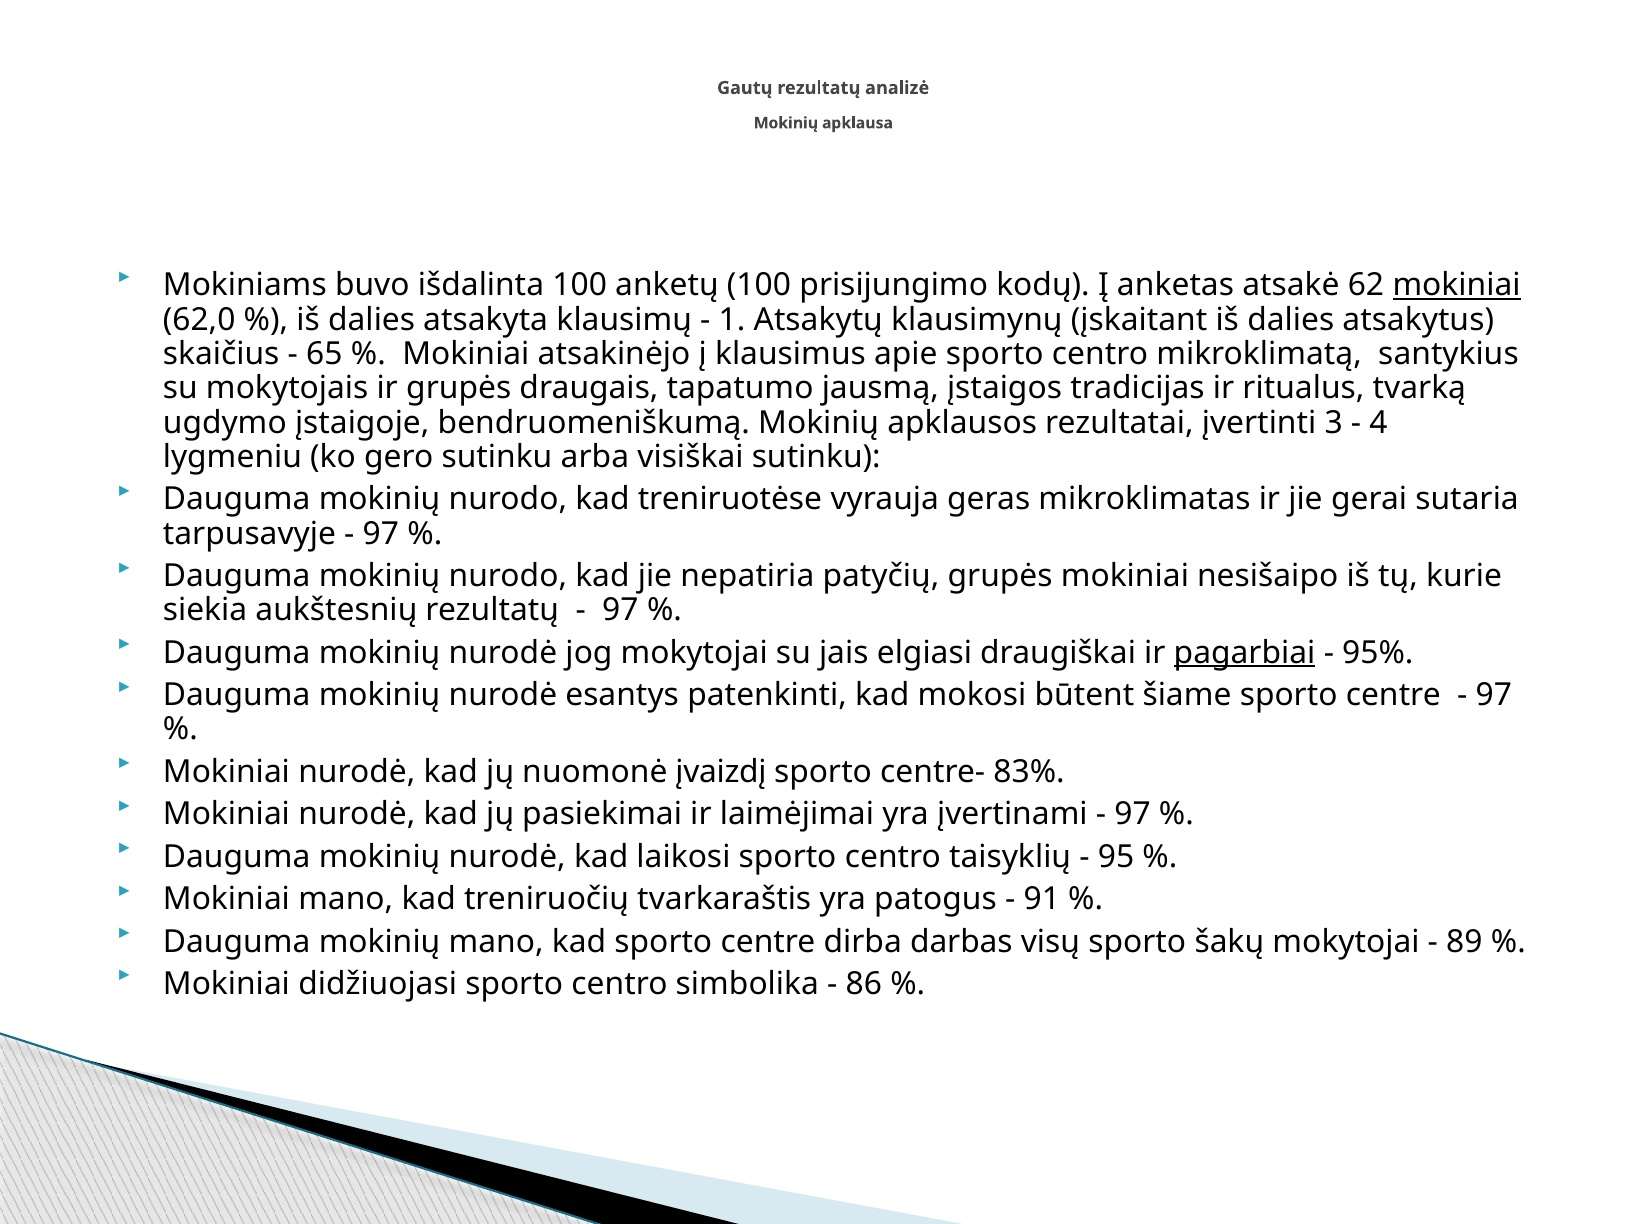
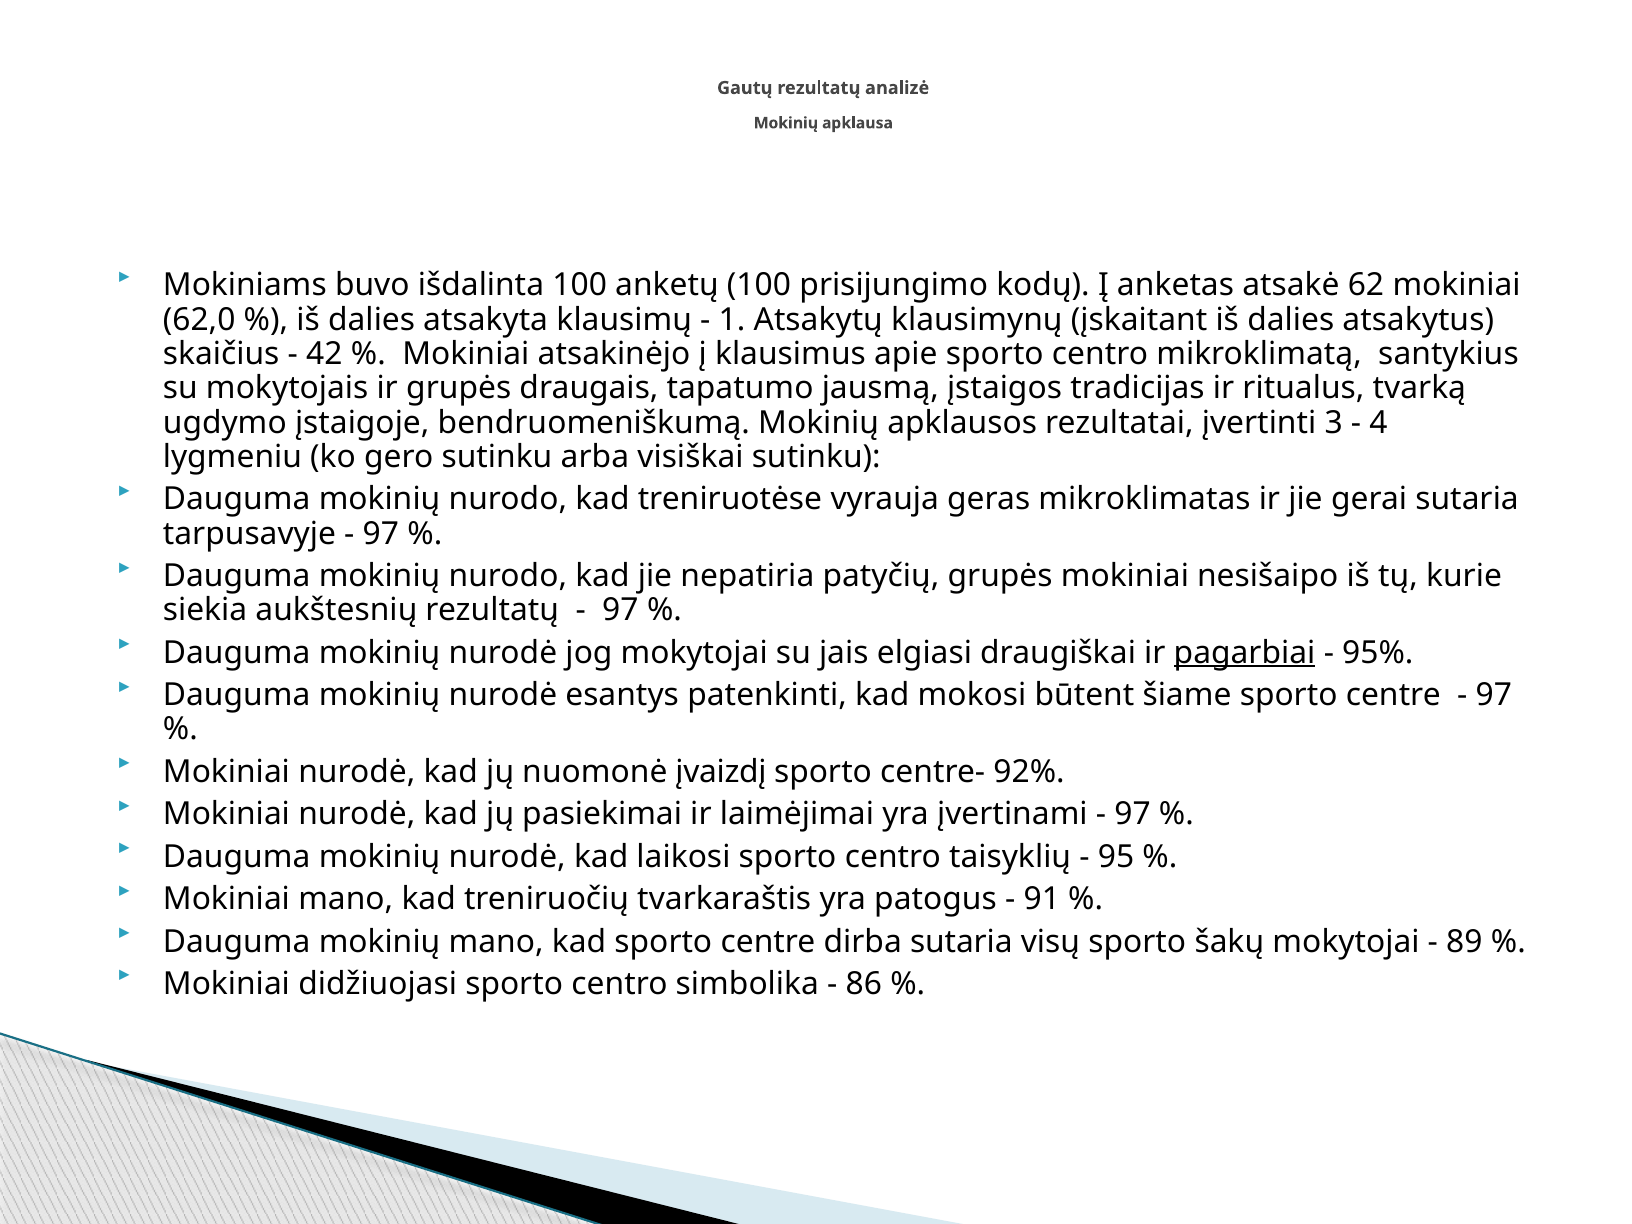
mokiniai at (1457, 285) underline: present -> none
65: 65 -> 42
83%: 83% -> 92%
dirba darbas: darbas -> sutaria
